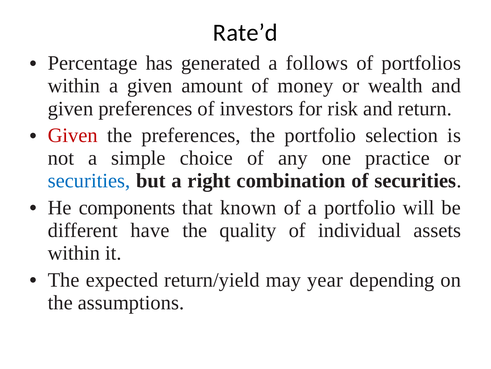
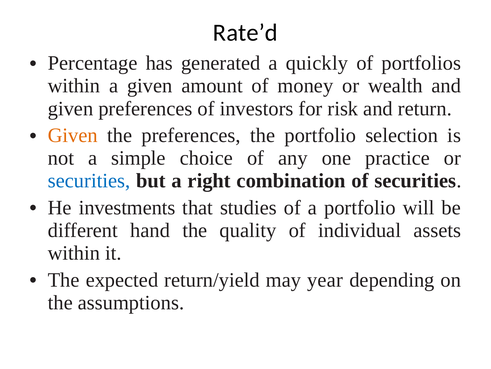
follows: follows -> quickly
Given at (73, 135) colour: red -> orange
components: components -> investments
known: known -> studies
have: have -> hand
